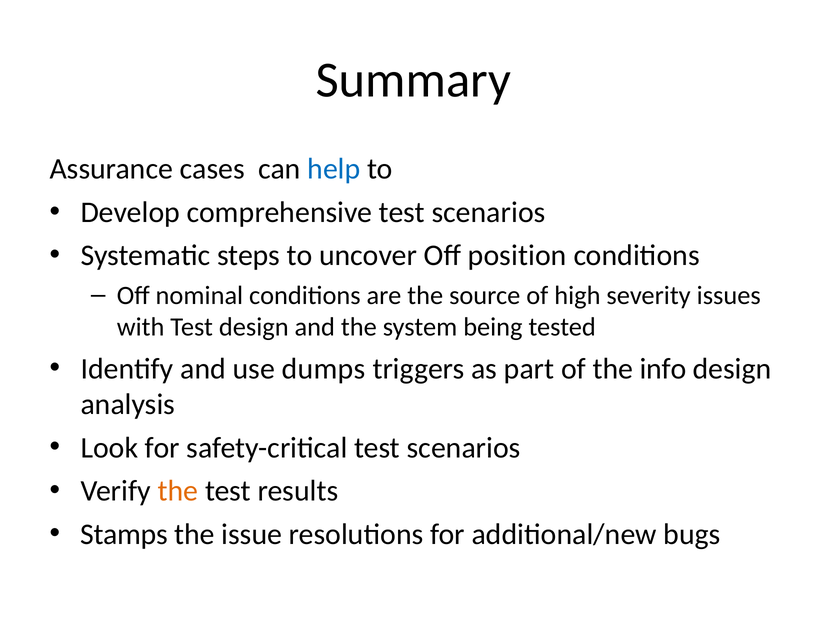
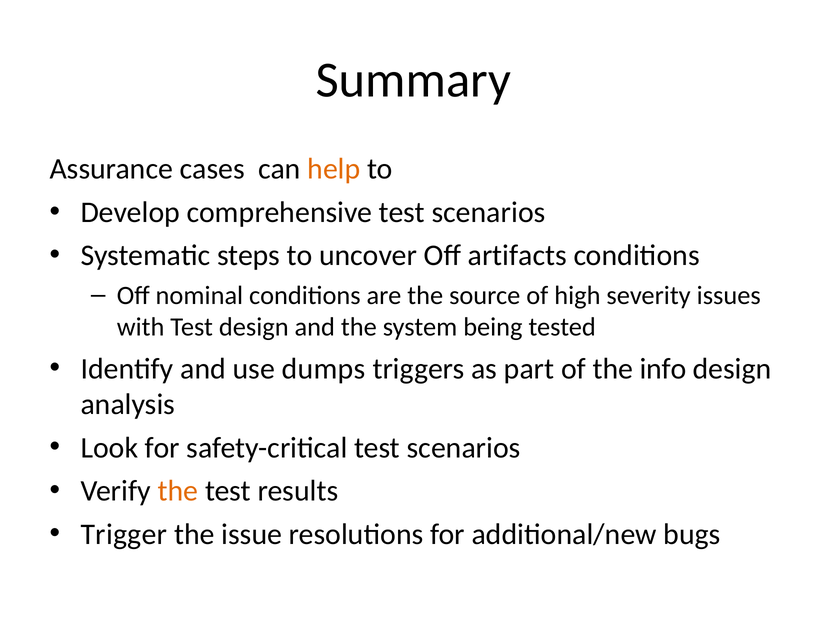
help colour: blue -> orange
position: position -> artifacts
Stamps: Stamps -> Trigger
